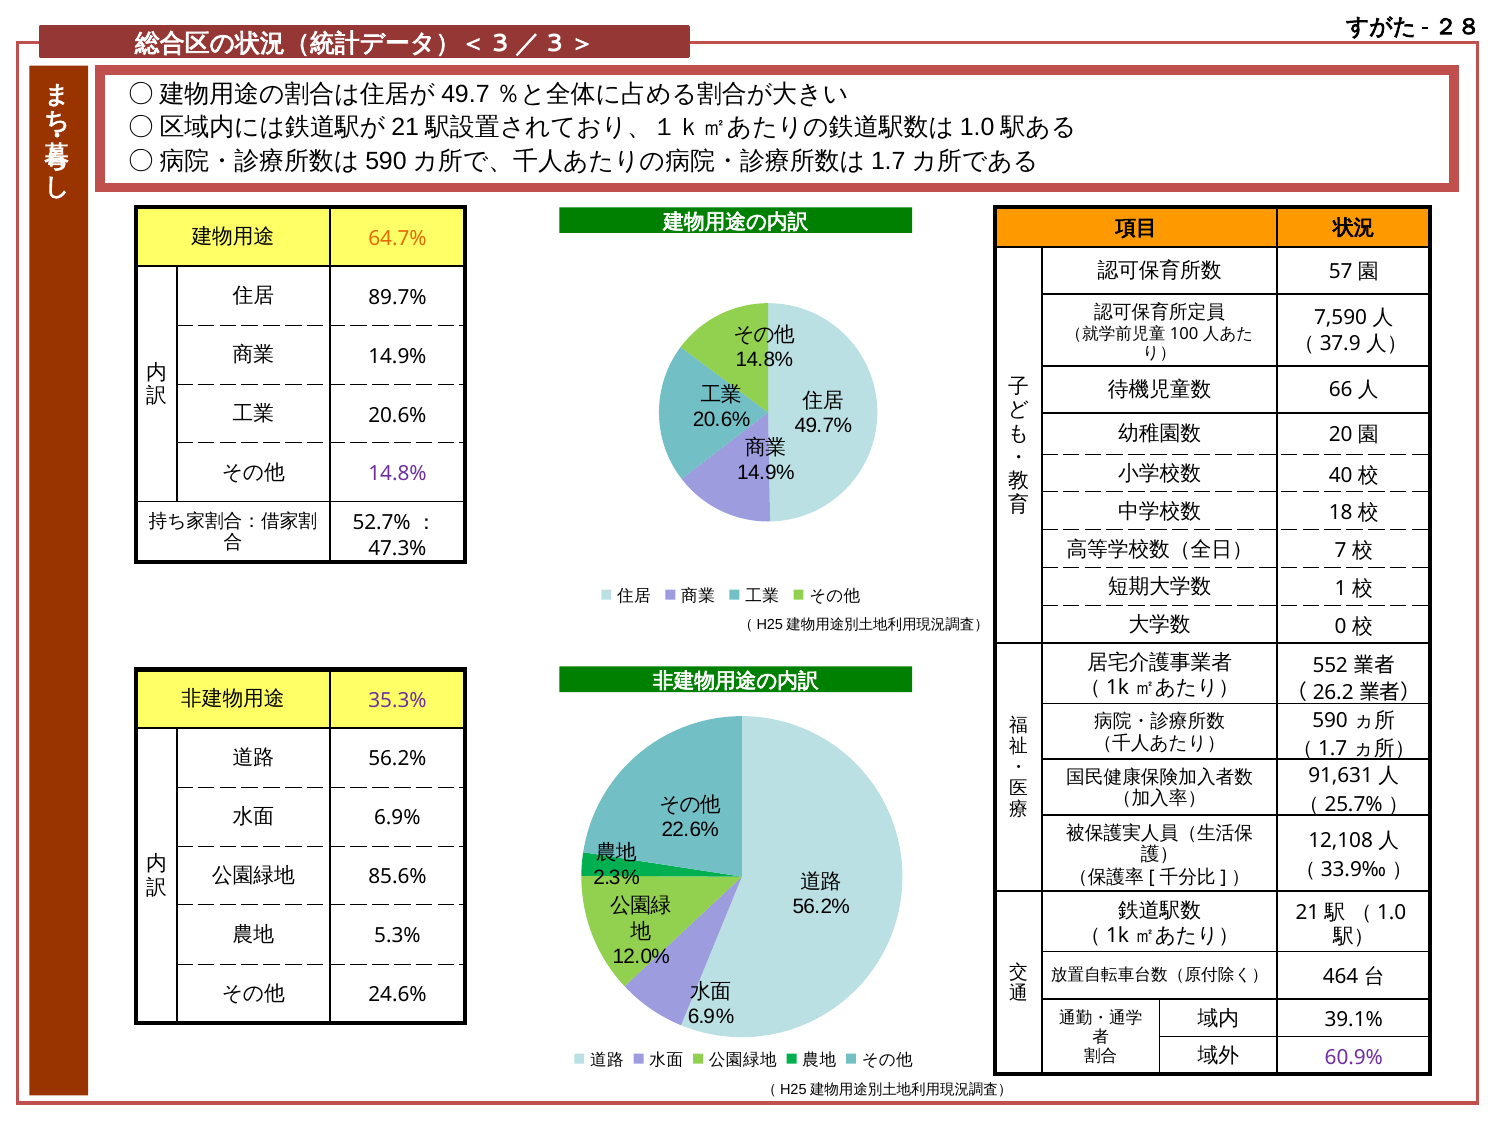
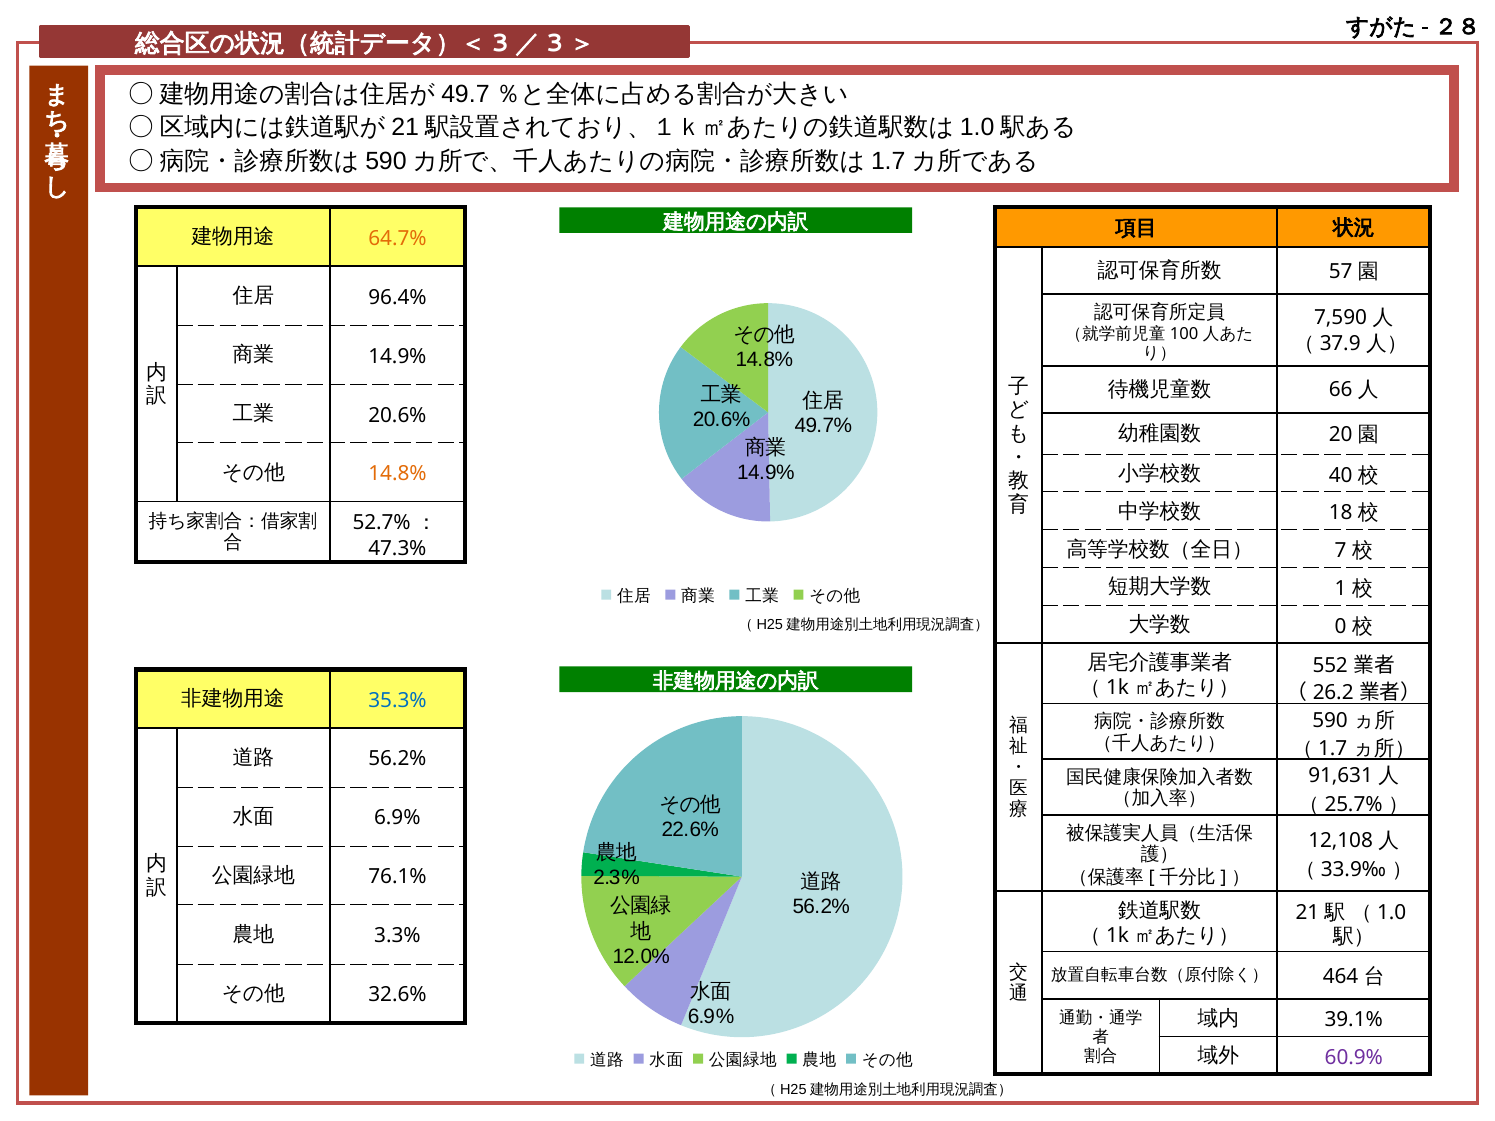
89.7%: 89.7% -> 96.4%
14.8% at (397, 474) colour: purple -> orange
35.3% colour: purple -> blue
85.6%: 85.6% -> 76.1%
5.3%: 5.3% -> 3.3%
24.6%: 24.6% -> 32.6%
